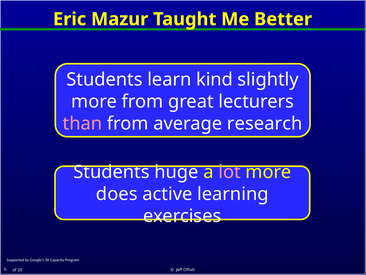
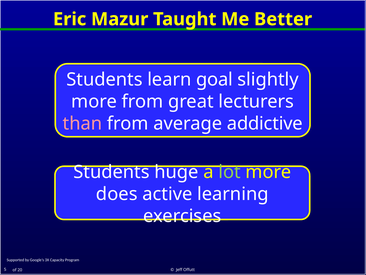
kind: kind -> goal
research: research -> addictive
lot colour: pink -> light green
